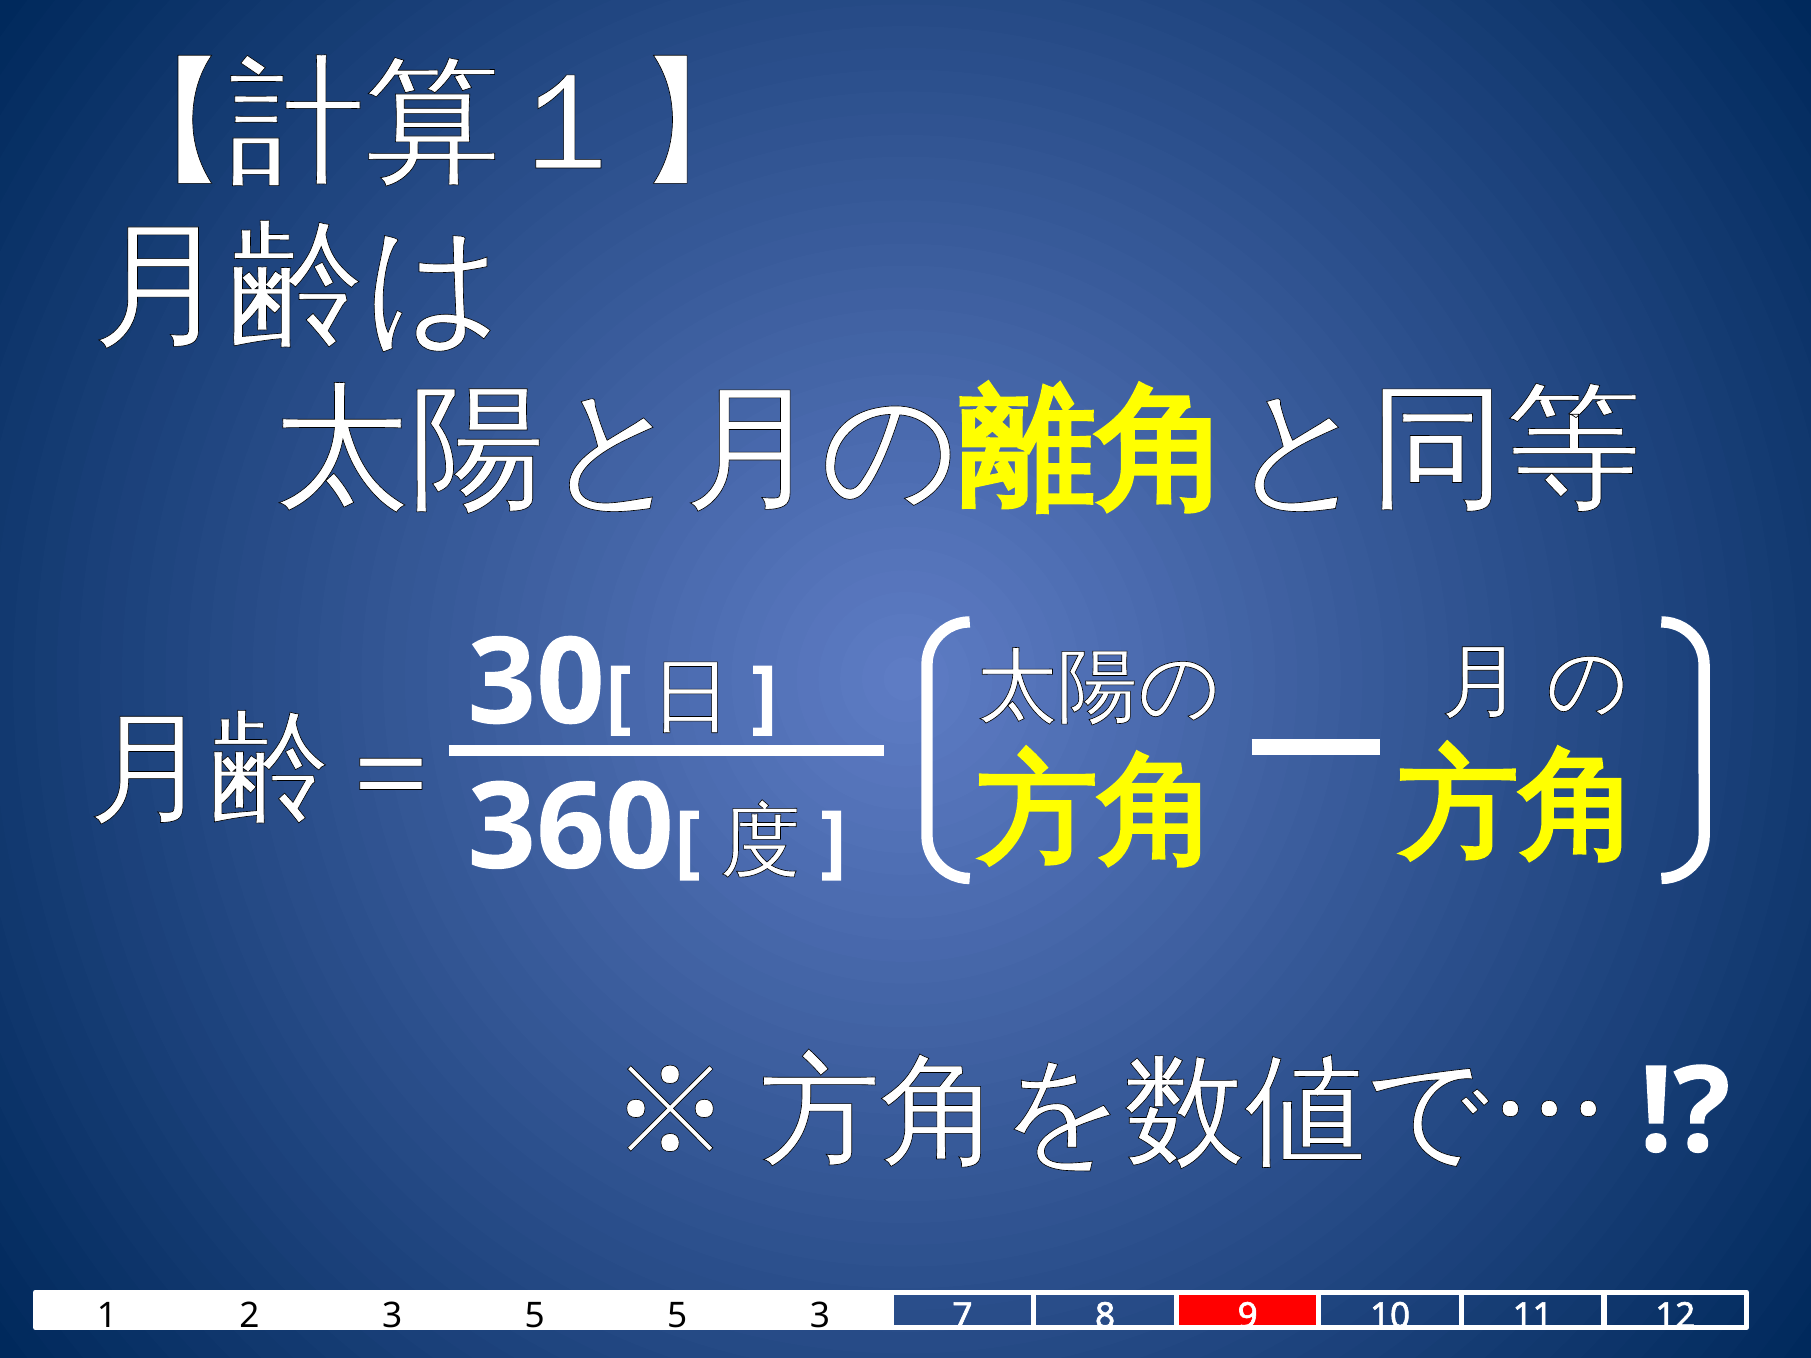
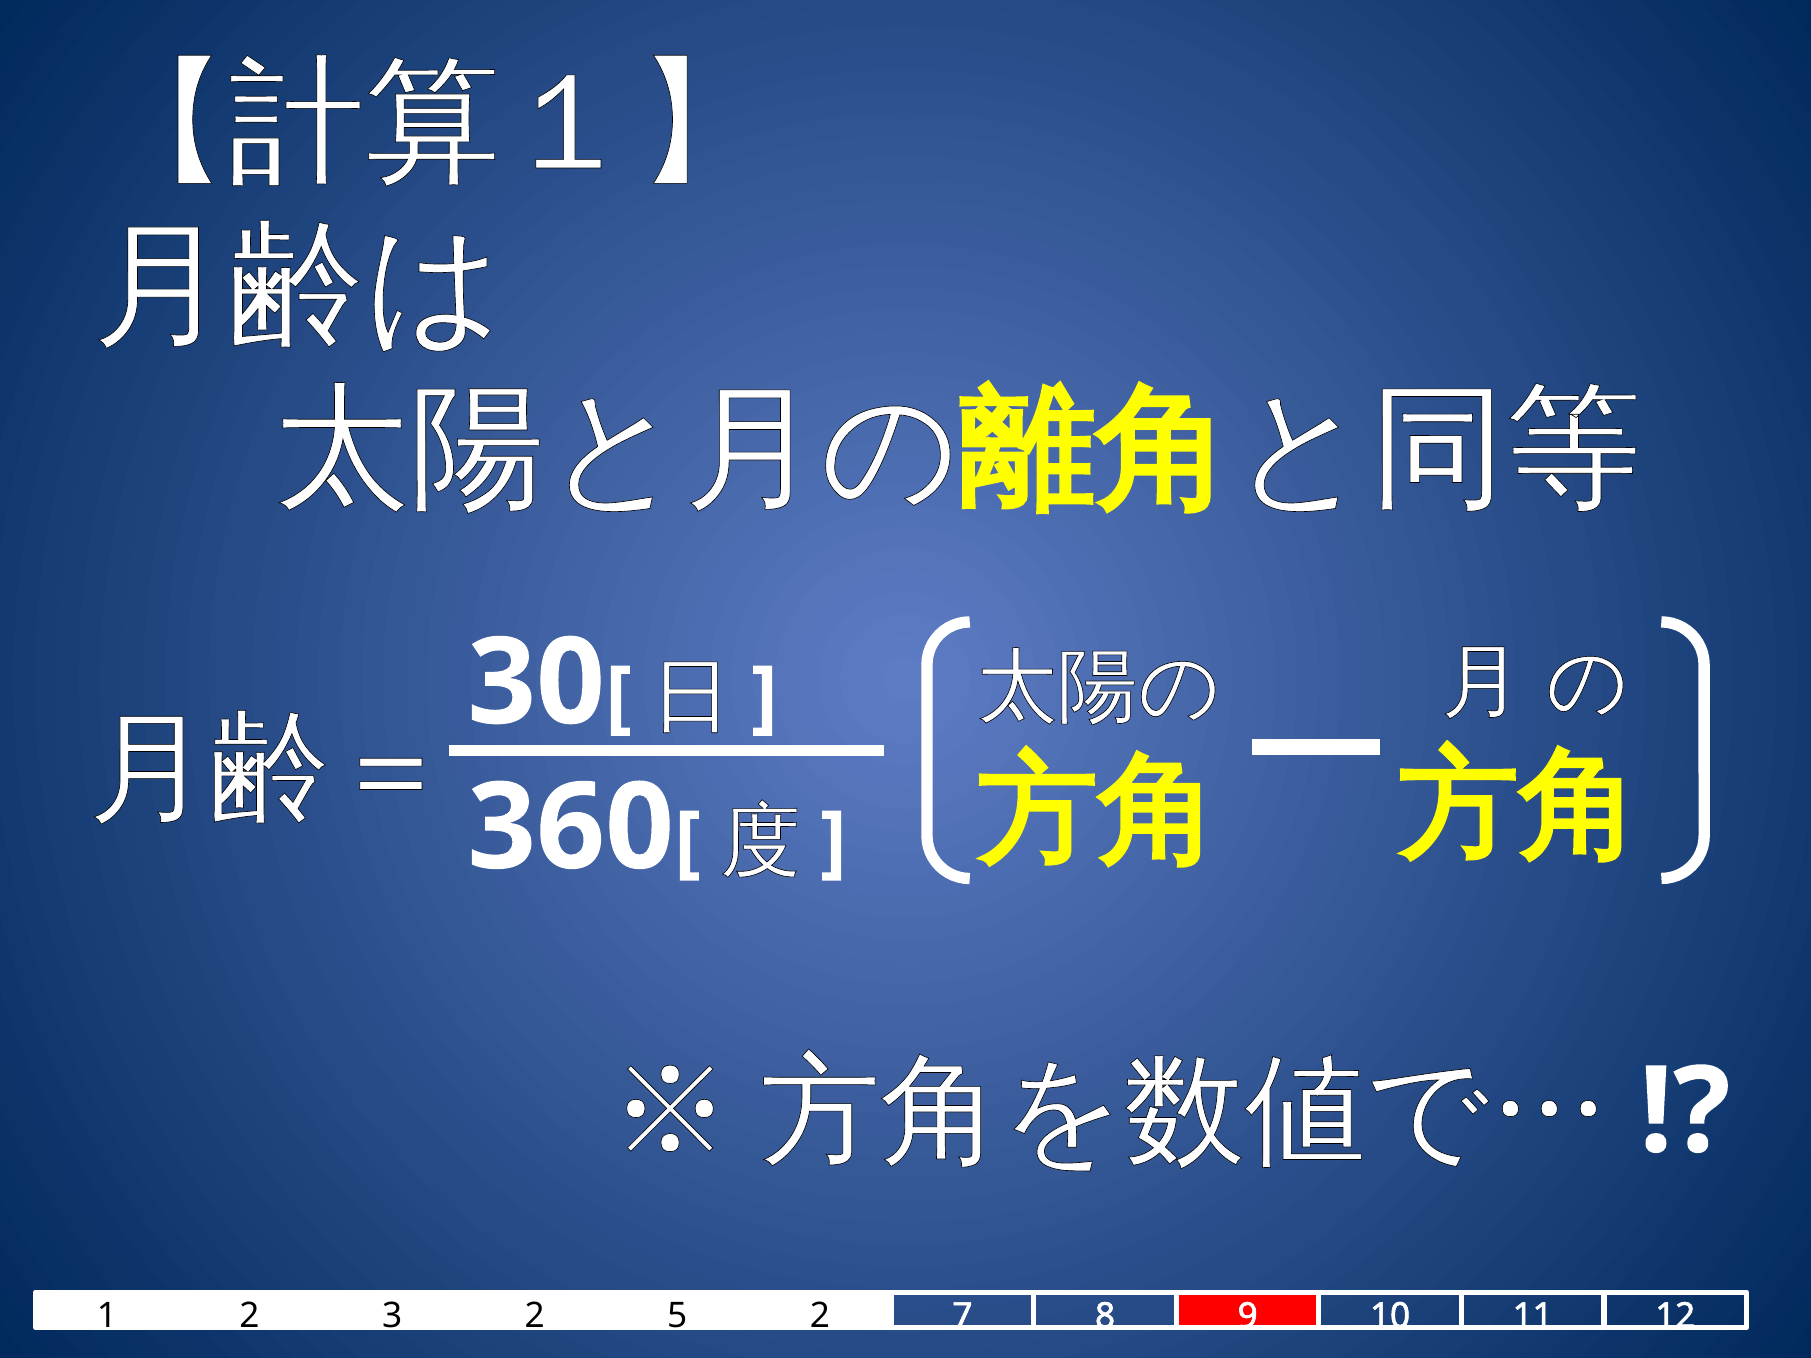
3 5: 5 -> 2
5 3: 3 -> 2
